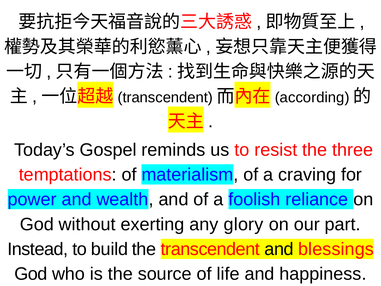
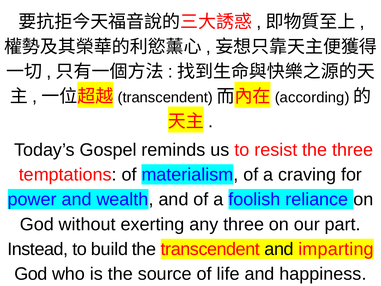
any glory: glory -> three
blessings: blessings -> imparting
